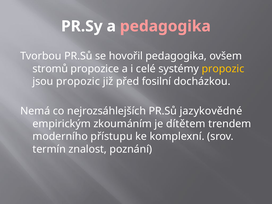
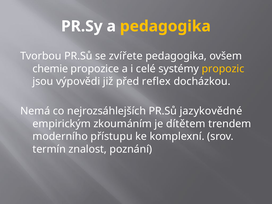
pedagogika at (165, 26) colour: pink -> yellow
hovořil: hovořil -> zvířete
stromů: stromů -> chemie
jsou propozic: propozic -> výpovědi
fosilní: fosilní -> reflex
